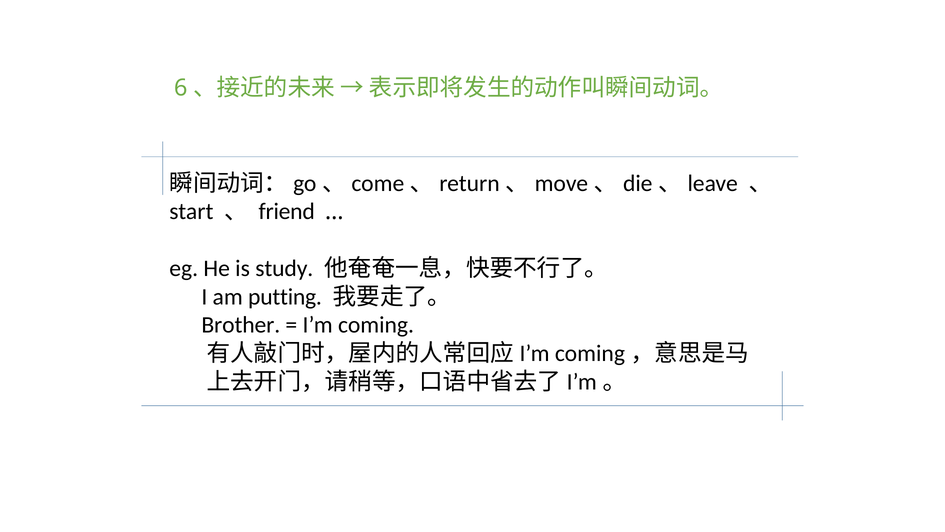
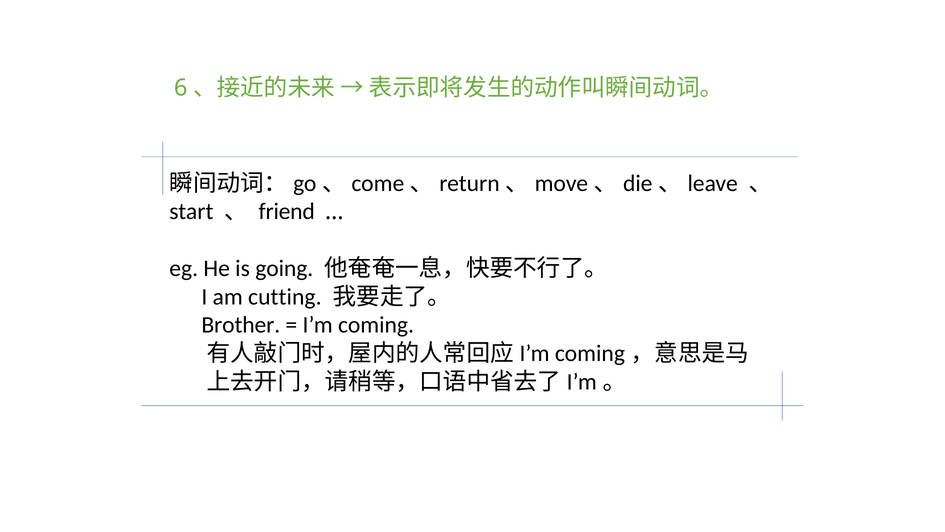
study: study -> going
putting: putting -> cutting
